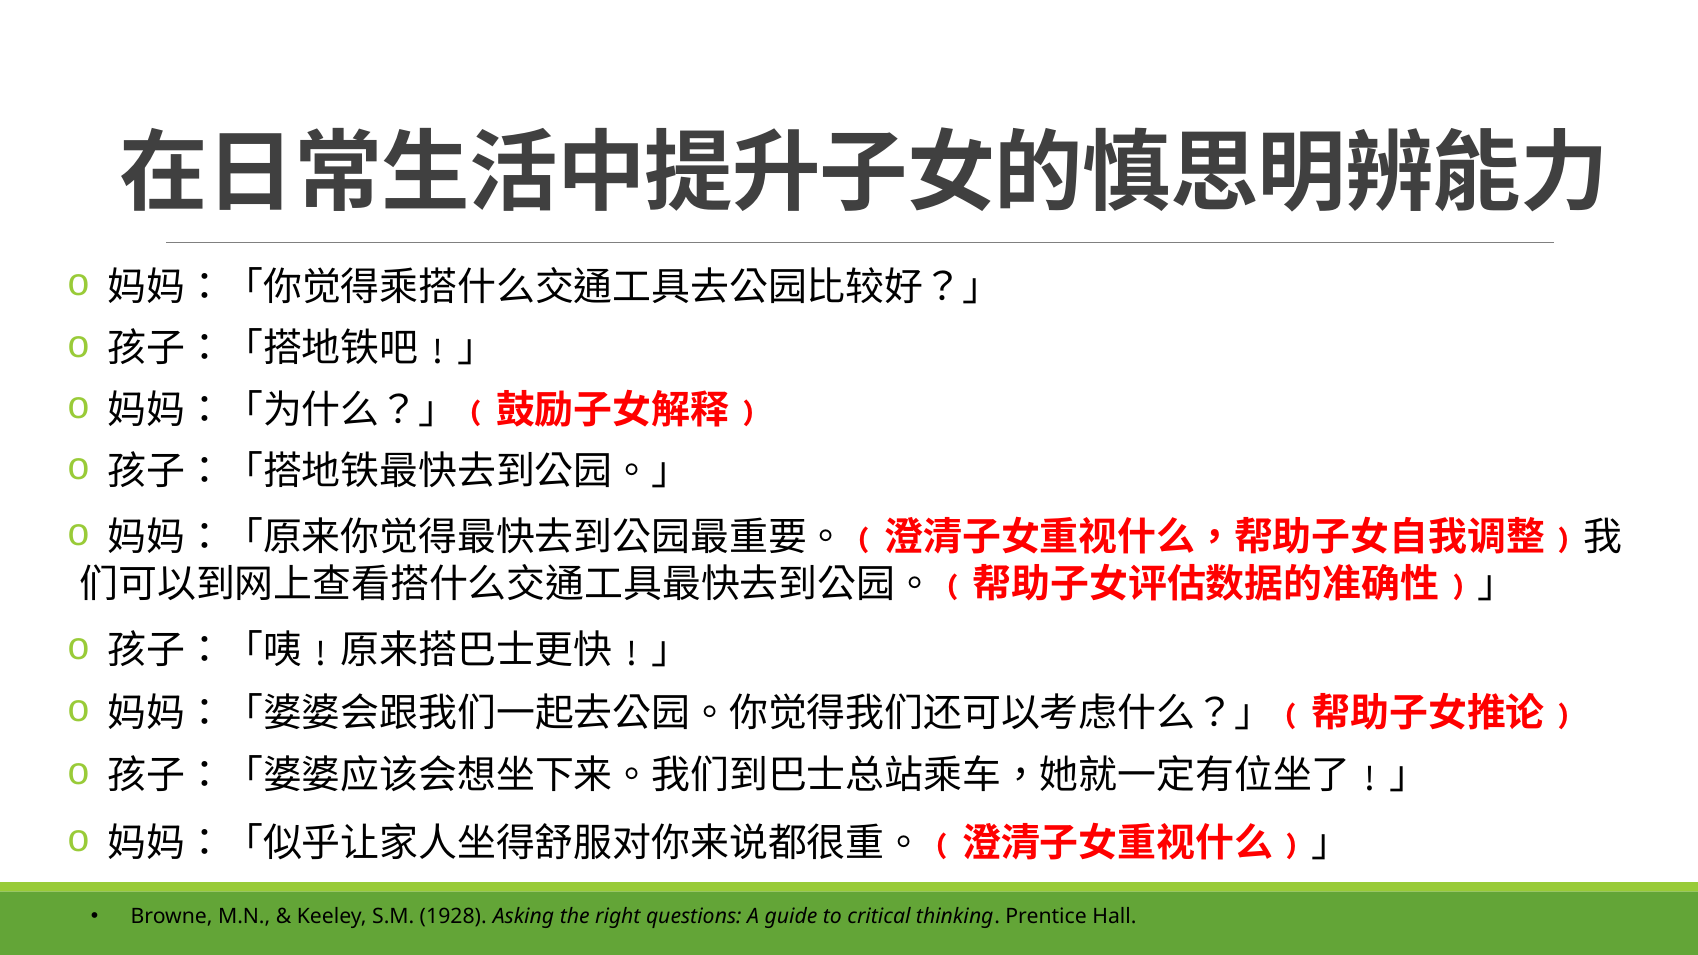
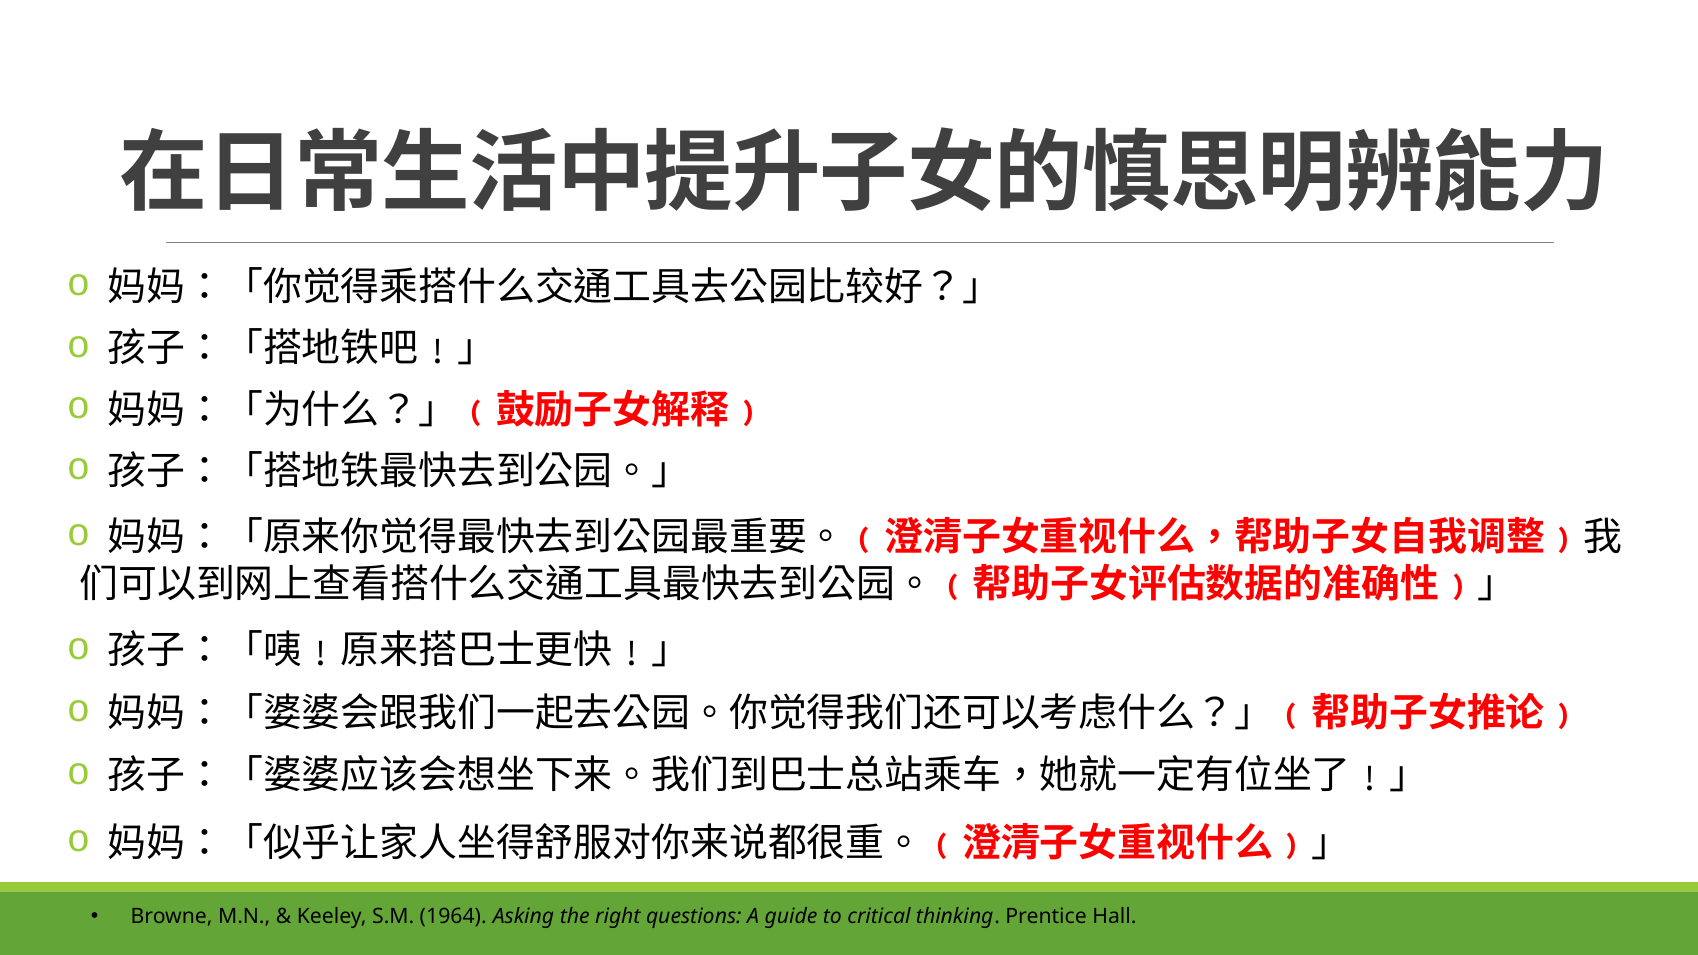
1928: 1928 -> 1964
